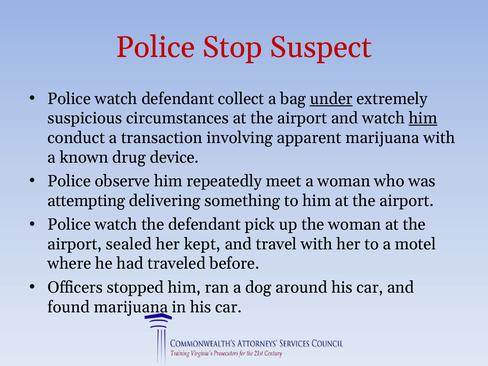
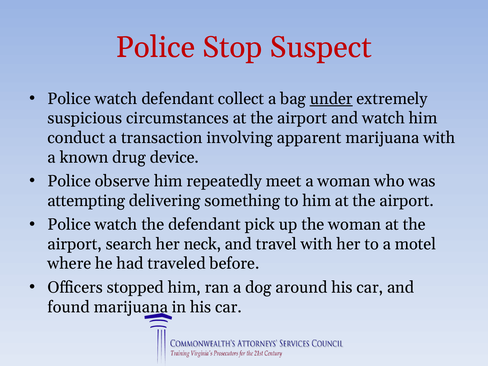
him at (423, 118) underline: present -> none
sealed: sealed -> search
kept: kept -> neck
